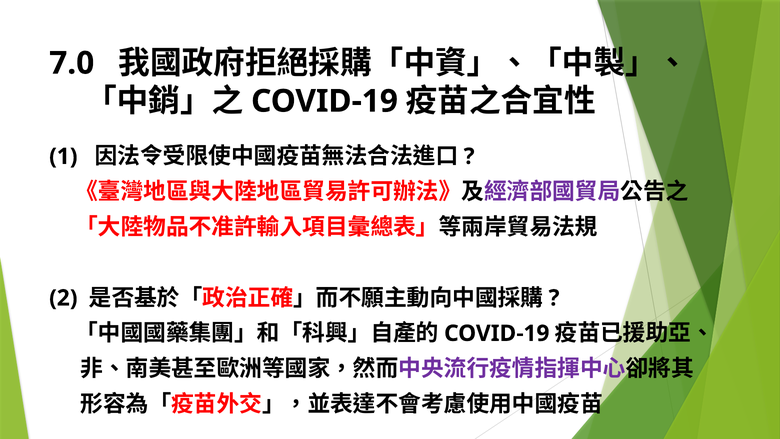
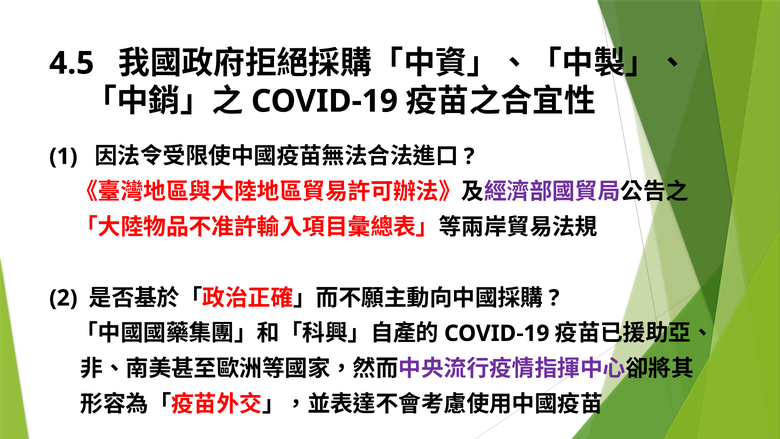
7.0: 7.0 -> 4.5
